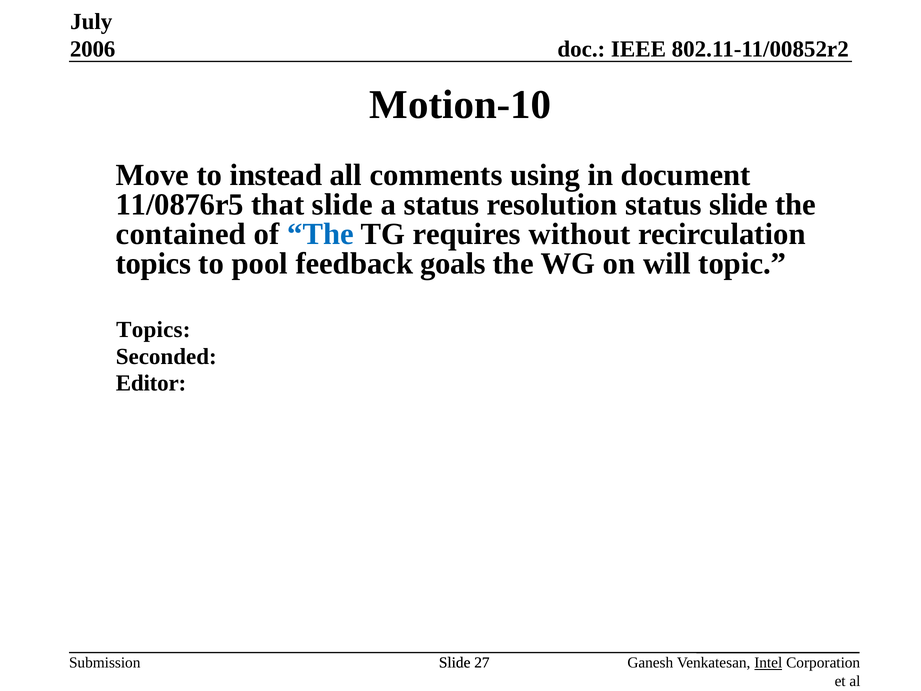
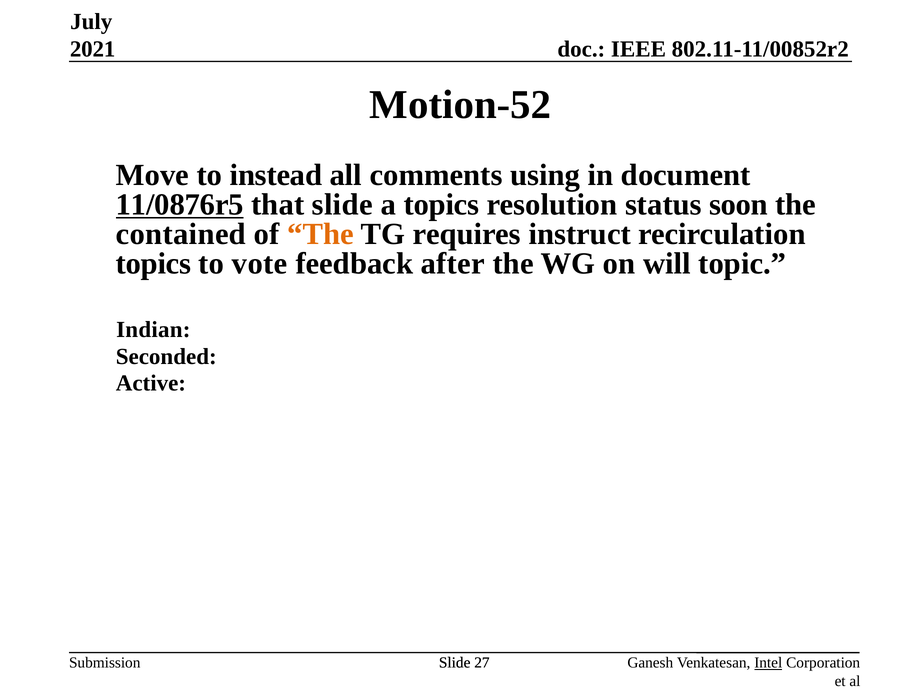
2006: 2006 -> 2021
Motion-10: Motion-10 -> Motion-52
11/0876r5 underline: none -> present
a status: status -> topics
status slide: slide -> soon
The at (321, 234) colour: blue -> orange
without: without -> instruct
pool: pool -> vote
goals: goals -> after
Topics at (153, 330): Topics -> Indian
Editor: Editor -> Active
